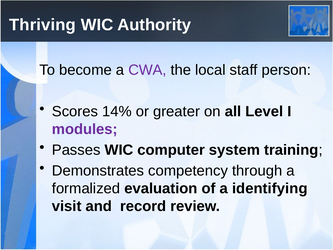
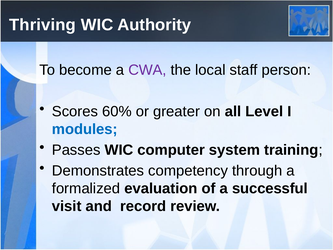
14%: 14% -> 60%
modules colour: purple -> blue
identifying: identifying -> successful
